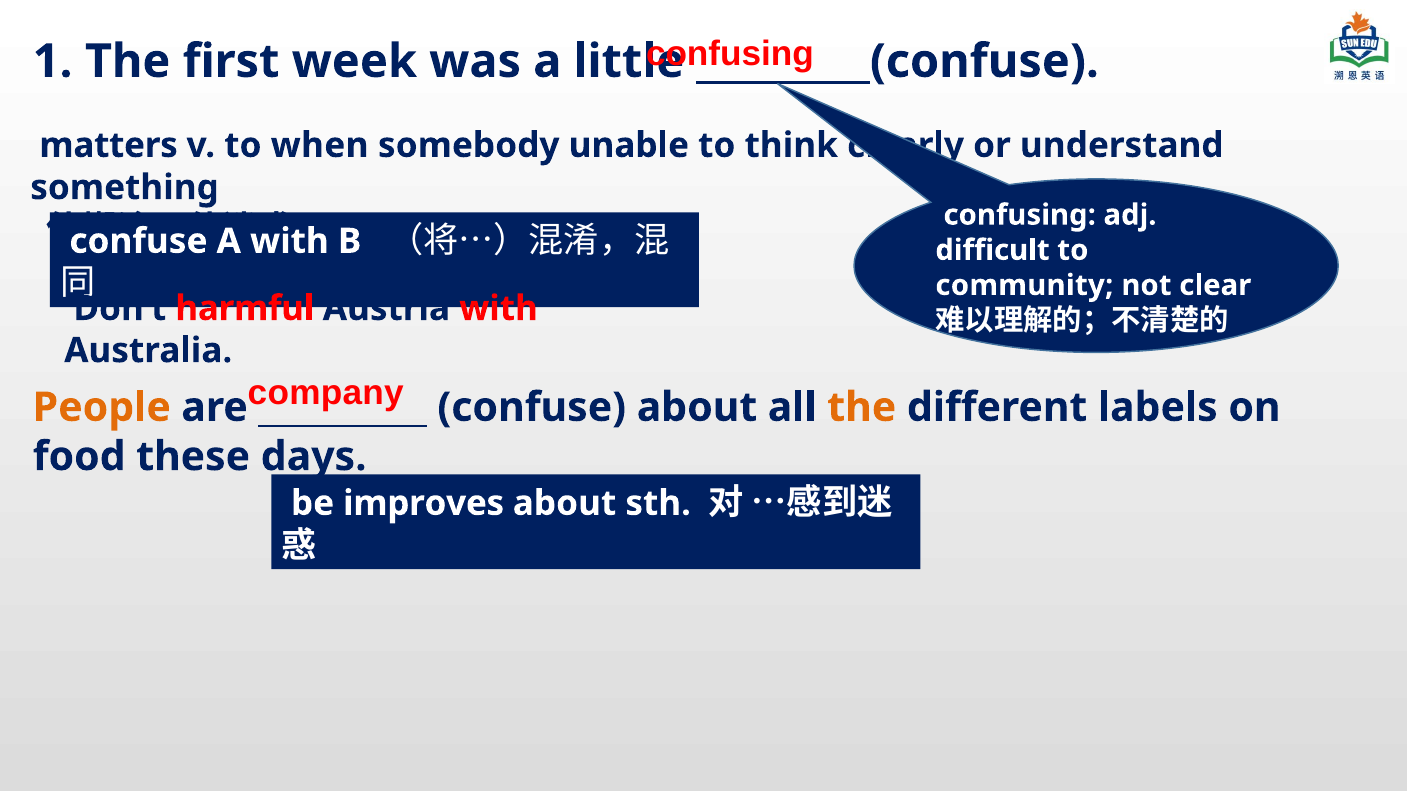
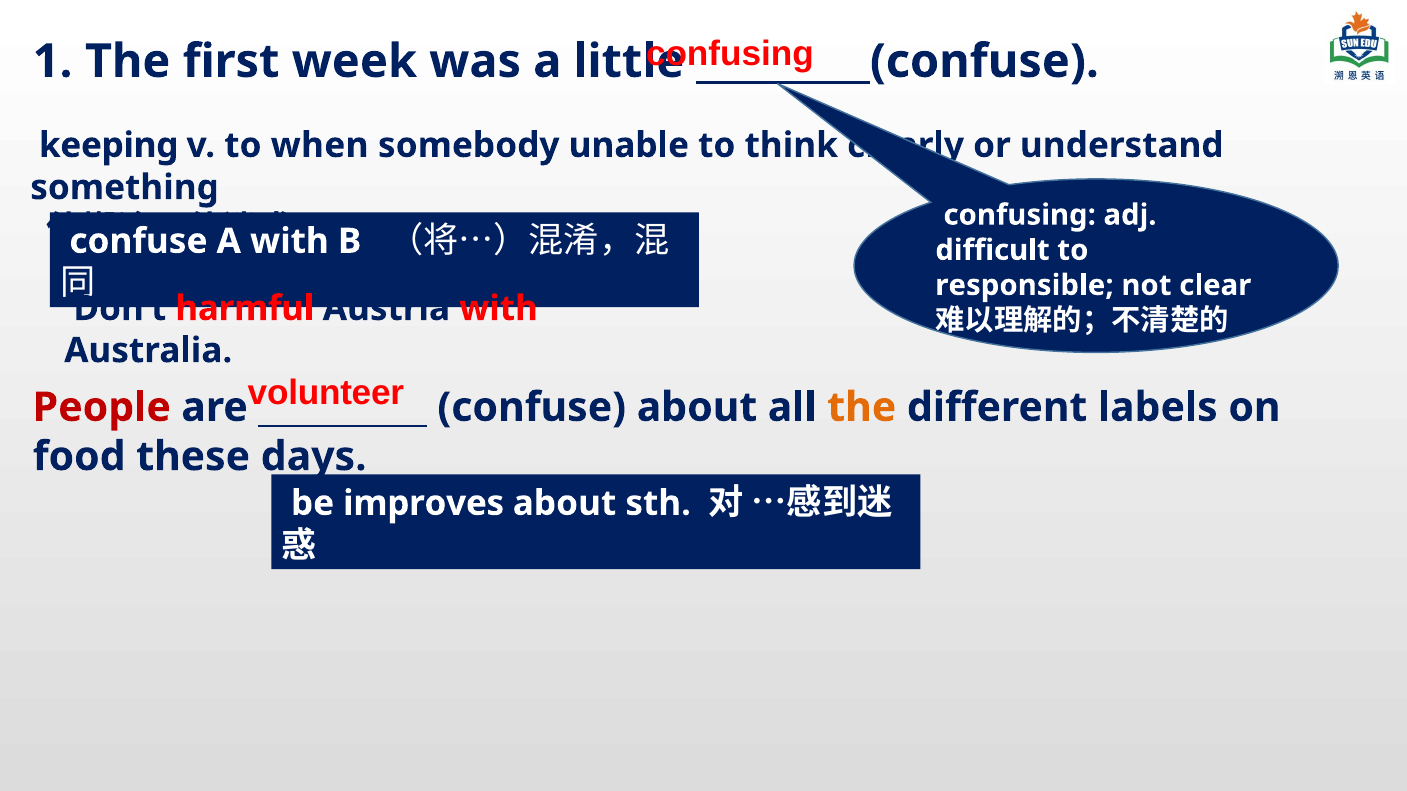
matters: matters -> keeping
community: community -> responsible
company: company -> volunteer
People colour: orange -> red
